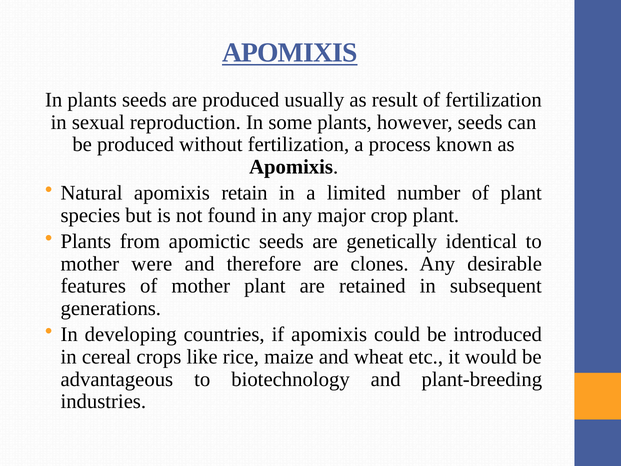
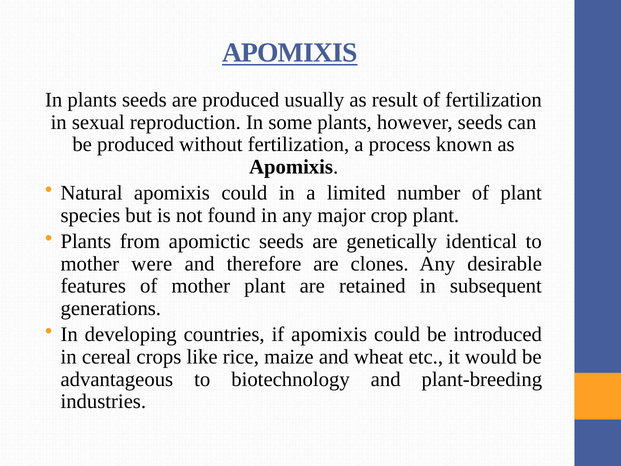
Natural apomixis retain: retain -> could
